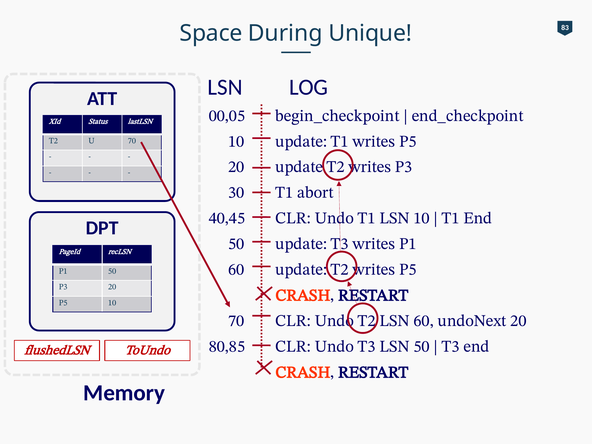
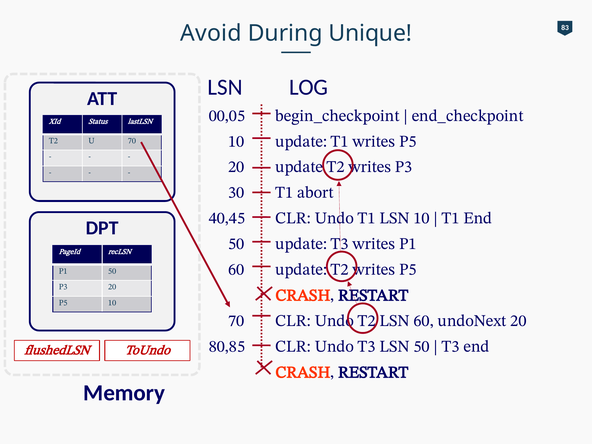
Space: Space -> Avoid
